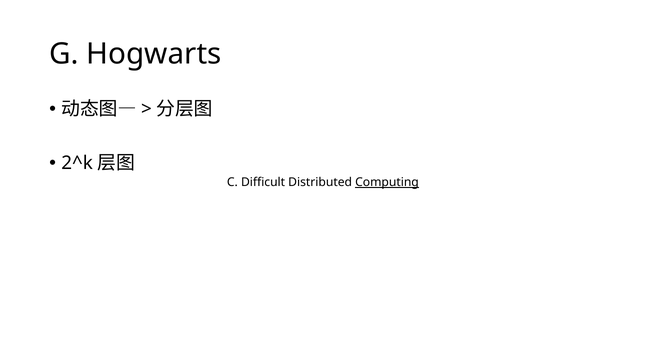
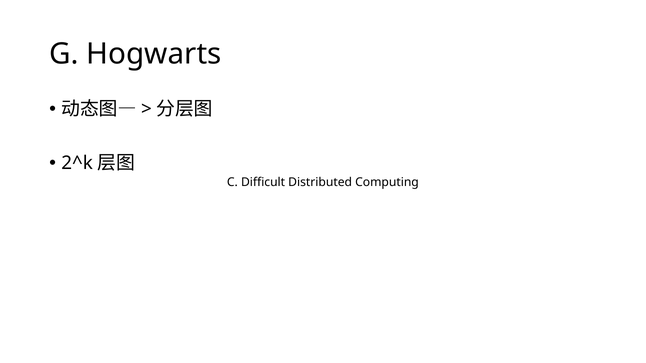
Computing underline: present -> none
